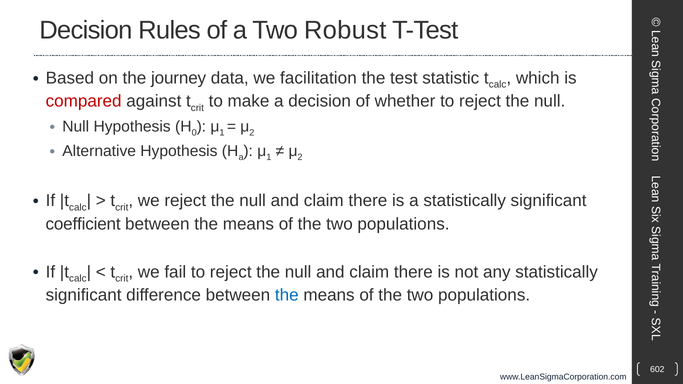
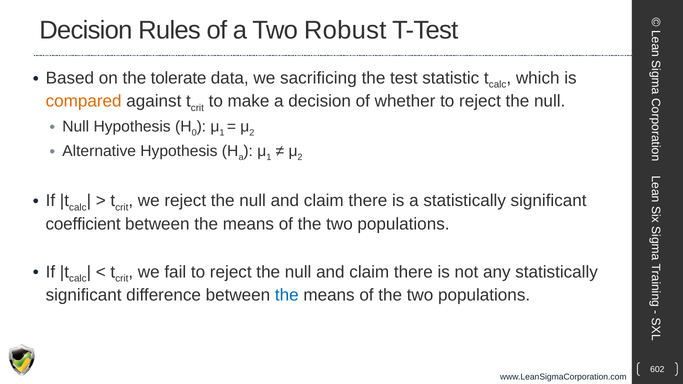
journey: journey -> tolerate
facilitation: facilitation -> sacrificing
compared colour: red -> orange
